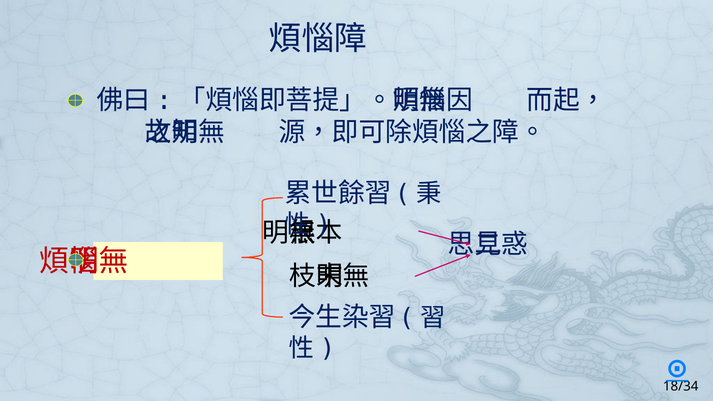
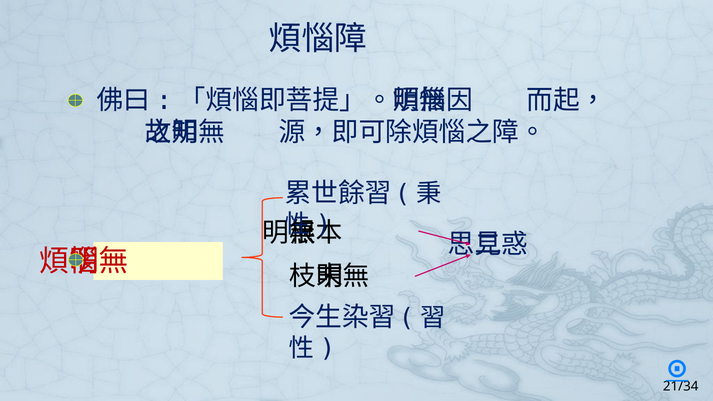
18/34: 18/34 -> 21/34
